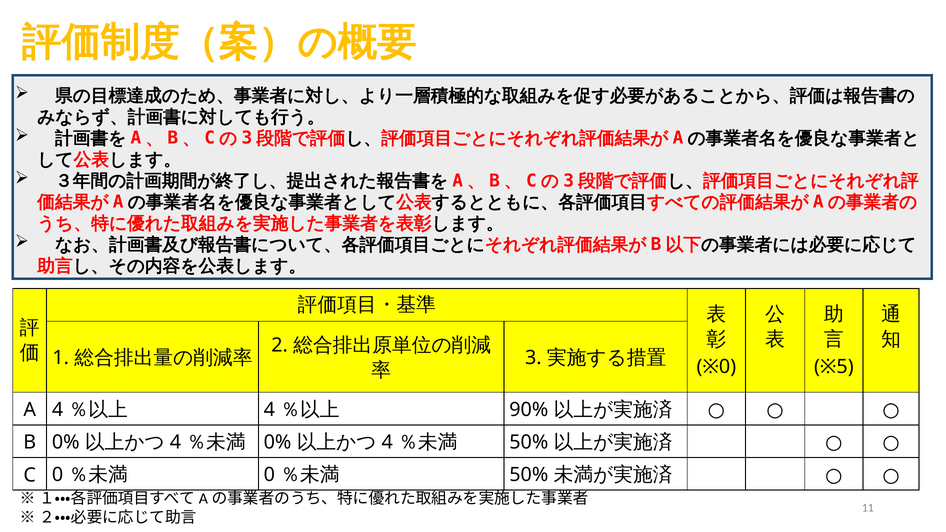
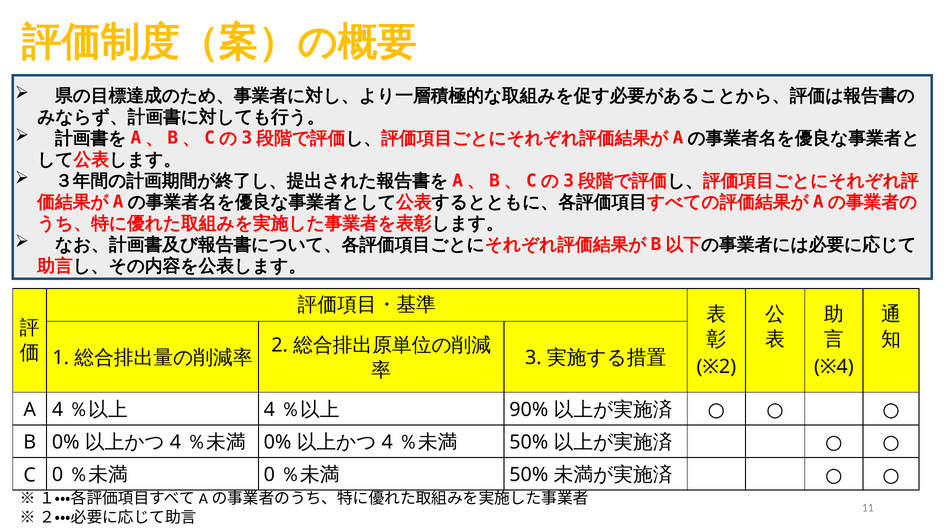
※0: ※0 -> ※2
※5: ※5 -> ※4
